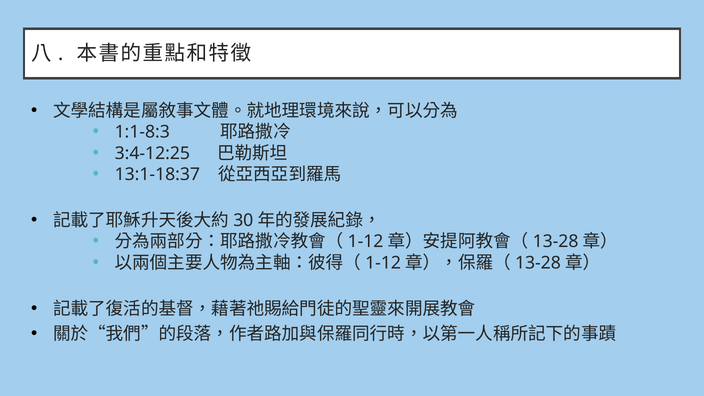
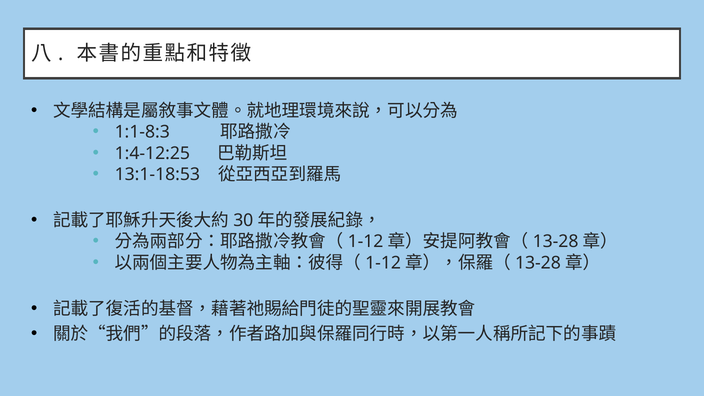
3:4-12:25: 3:4-12:25 -> 1:4-12:25
13:1-18:37: 13:1-18:37 -> 13:1-18:53
